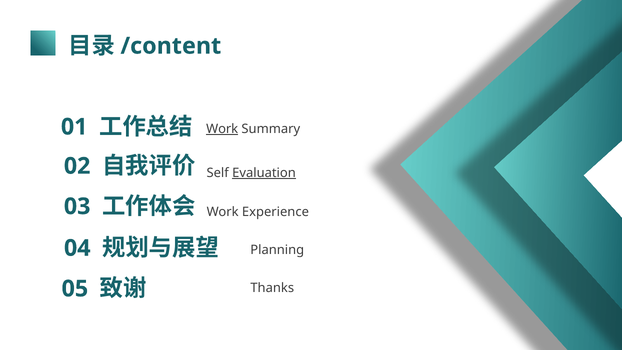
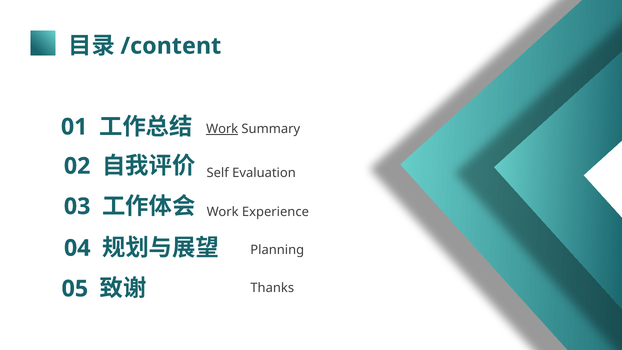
Evaluation underline: present -> none
